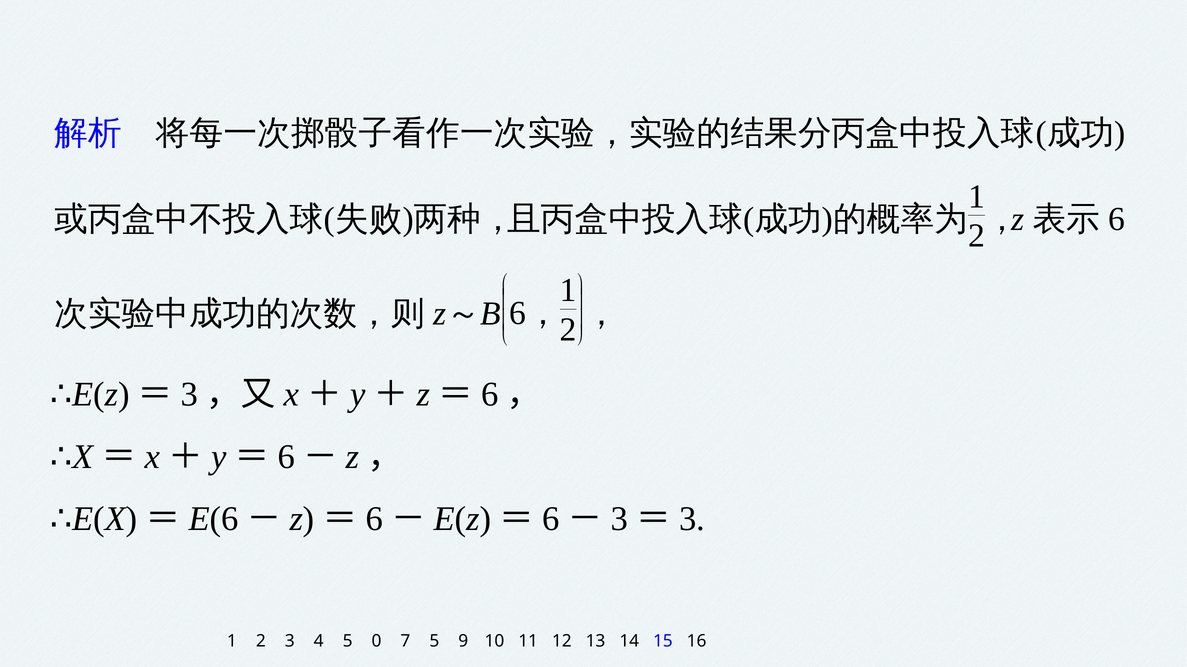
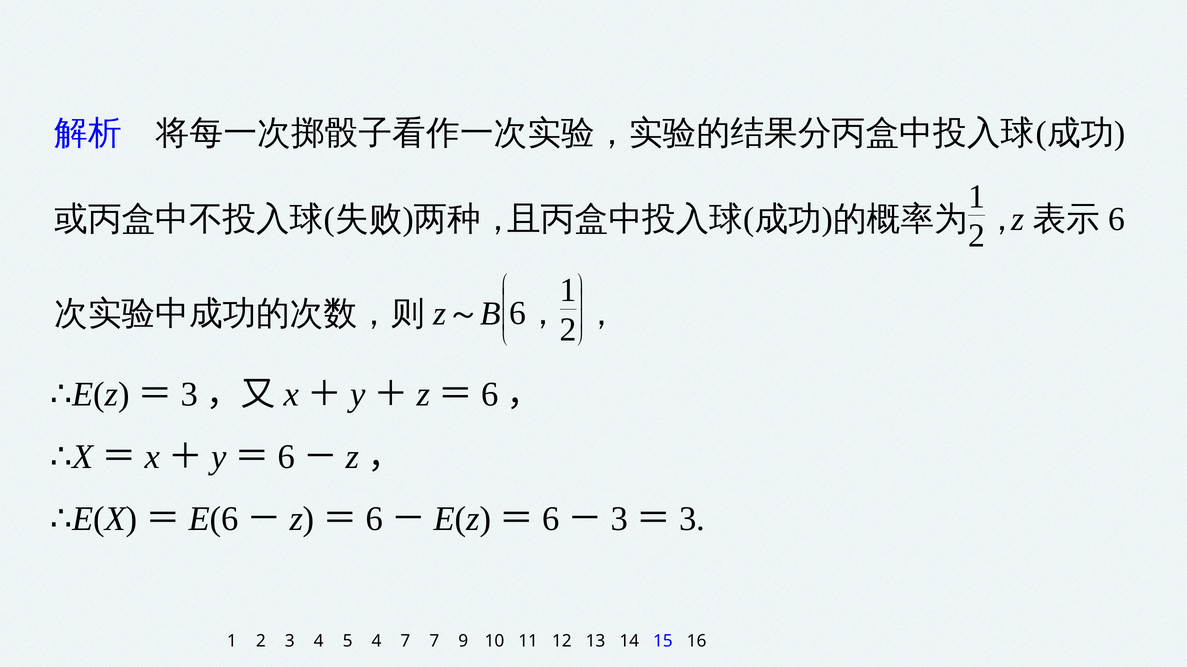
5 0: 0 -> 4
7 5: 5 -> 7
